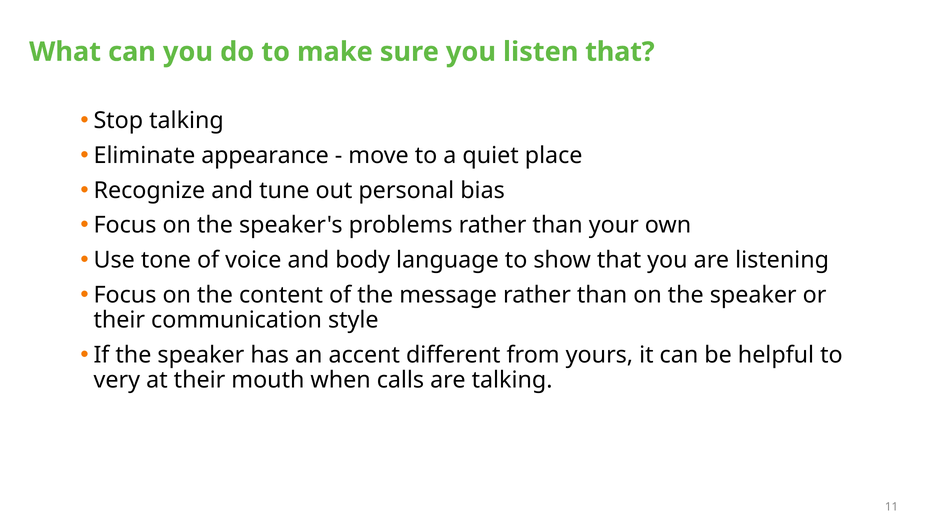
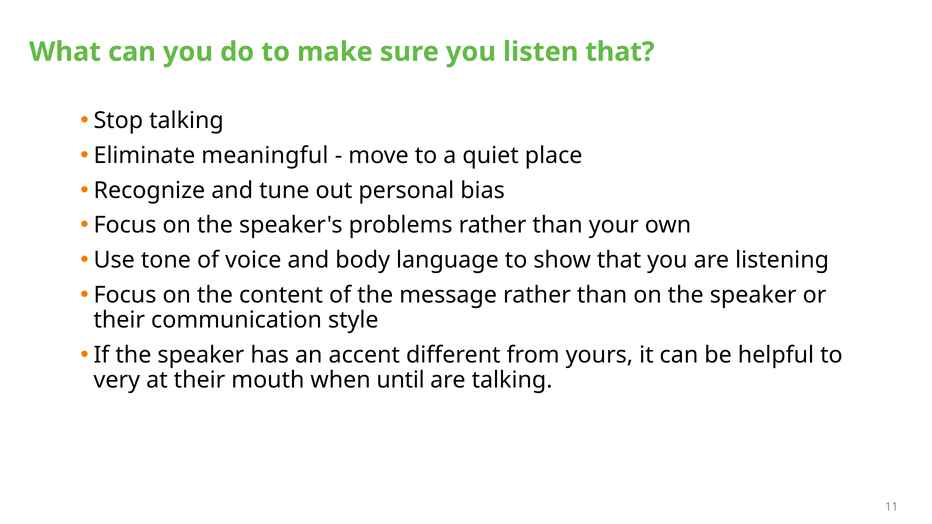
appearance: appearance -> meaningful
calls: calls -> until
